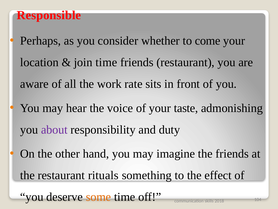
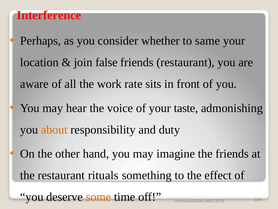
Responsible: Responsible -> Interference
come: come -> same
join time: time -> false
about colour: purple -> orange
